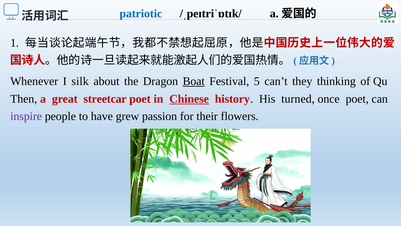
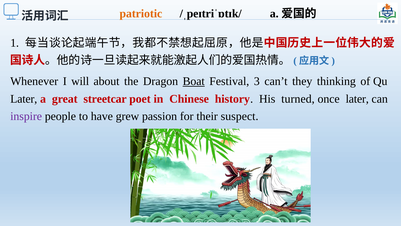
patriotic colour: blue -> orange
silk: silk -> will
5: 5 -> 3
Then at (24, 99): Then -> Later
Chinese underline: present -> none
once poet: poet -> later
flowers: flowers -> suspect
